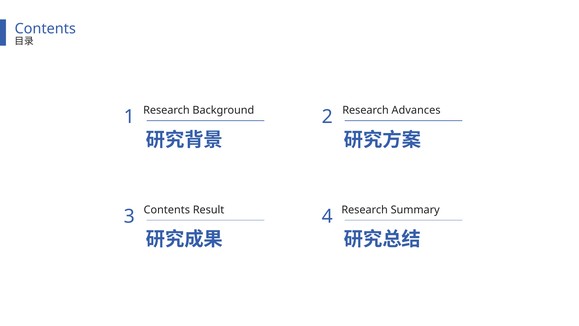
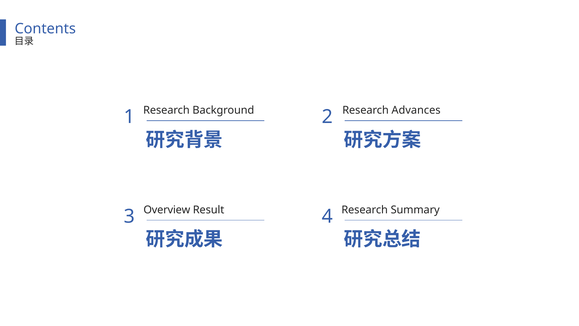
Contents at (167, 210): Contents -> Overview
